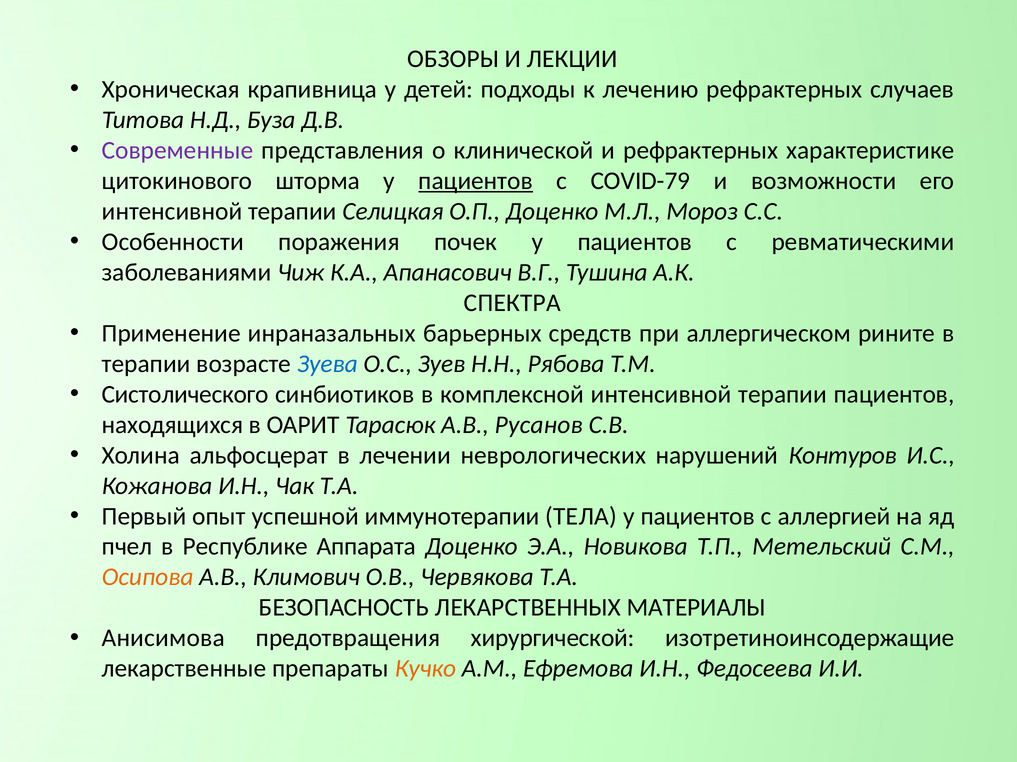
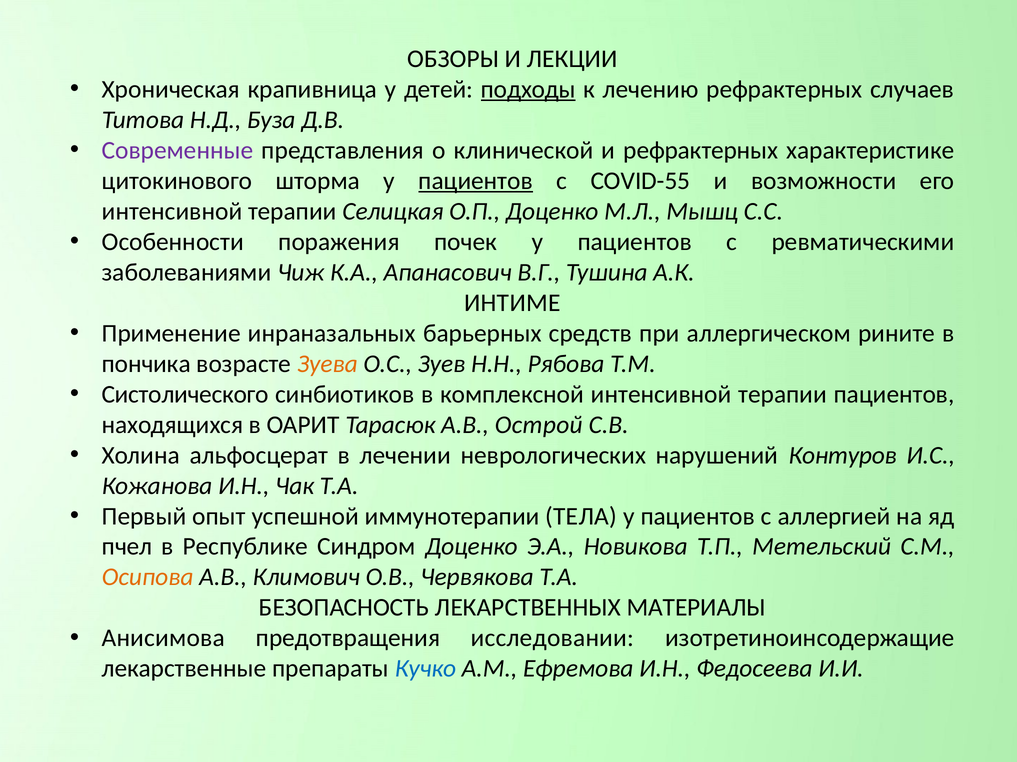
подходы underline: none -> present
COVID-79: COVID-79 -> COVID-55
Мороз: Мороз -> Мышц
СПЕКТРА: СПЕКТРА -> ИНТИМЕ
терапии at (146, 364): терапии -> пончика
Зуева colour: blue -> orange
Русанов: Русанов -> Острой
Аппарата: Аппарата -> Синдром
хирургической: хирургической -> исследовании
Кучко colour: orange -> blue
